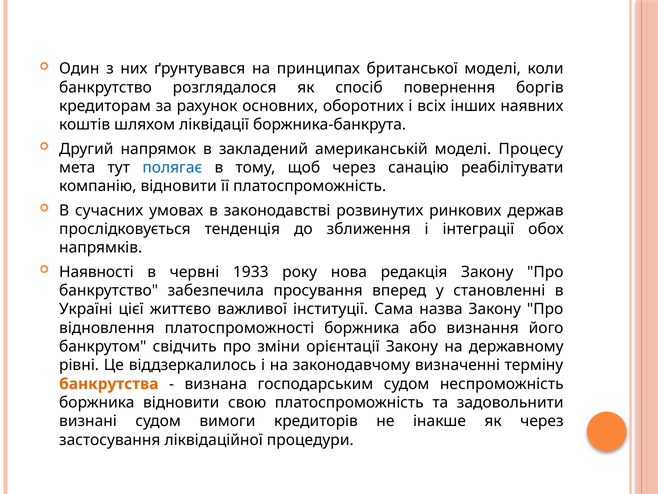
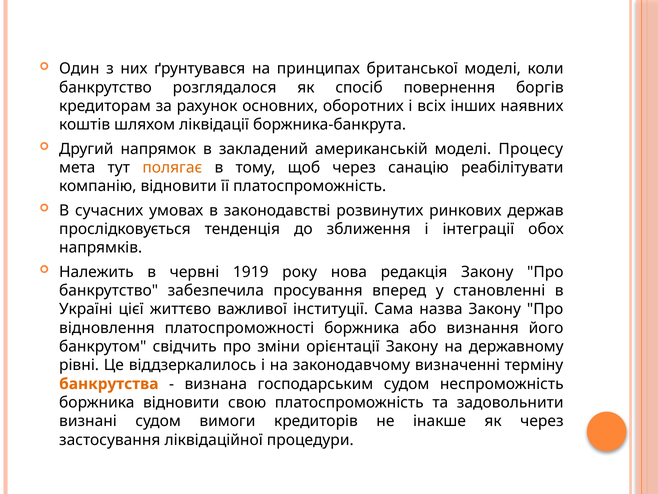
полягає colour: blue -> orange
Наявності: Наявності -> Належить
1933: 1933 -> 1919
